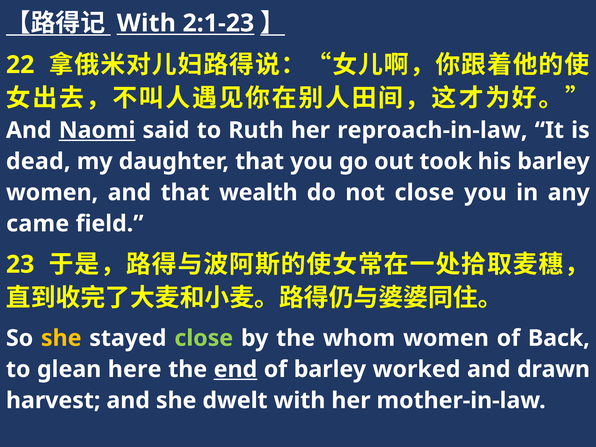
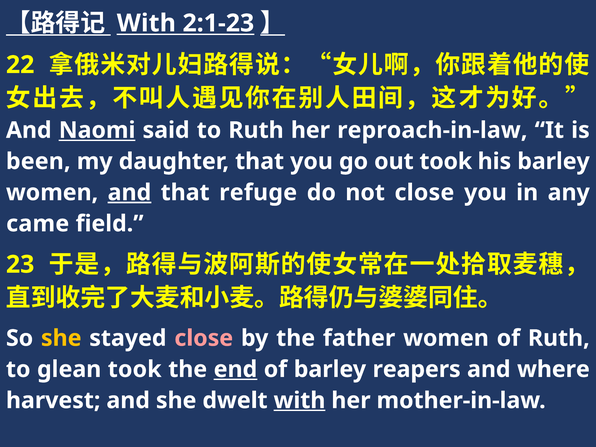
dead: dead -> been
and at (129, 193) underline: none -> present
wealth: wealth -> refuge
close at (204, 338) colour: light green -> pink
whom: whom -> father
of Back: Back -> Ruth
glean here: here -> took
worked: worked -> reapers
drawn: drawn -> where
with at (299, 400) underline: none -> present
